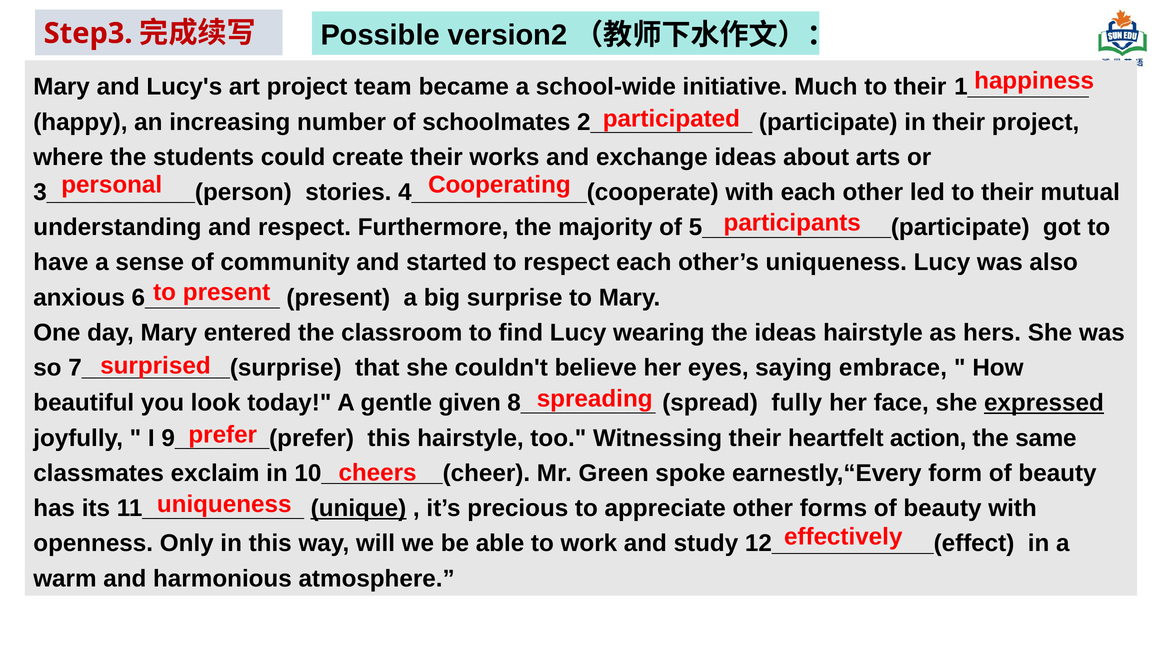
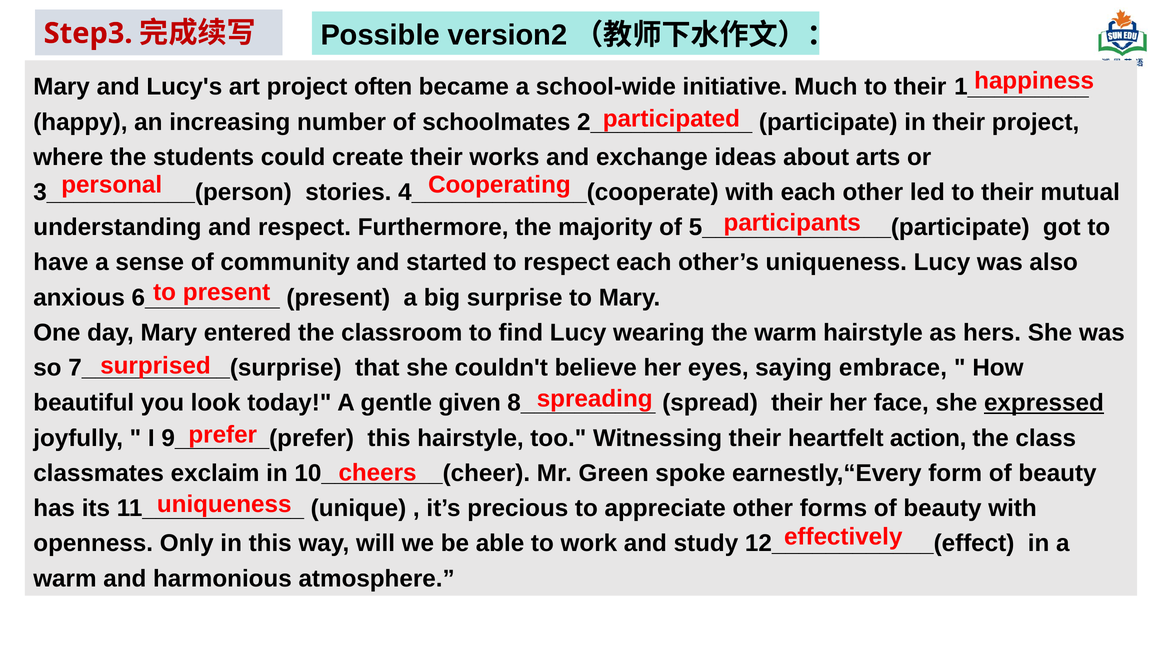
team: team -> often
the ideas: ideas -> warm
spread fully: fully -> their
same: same -> class
unique underline: present -> none
